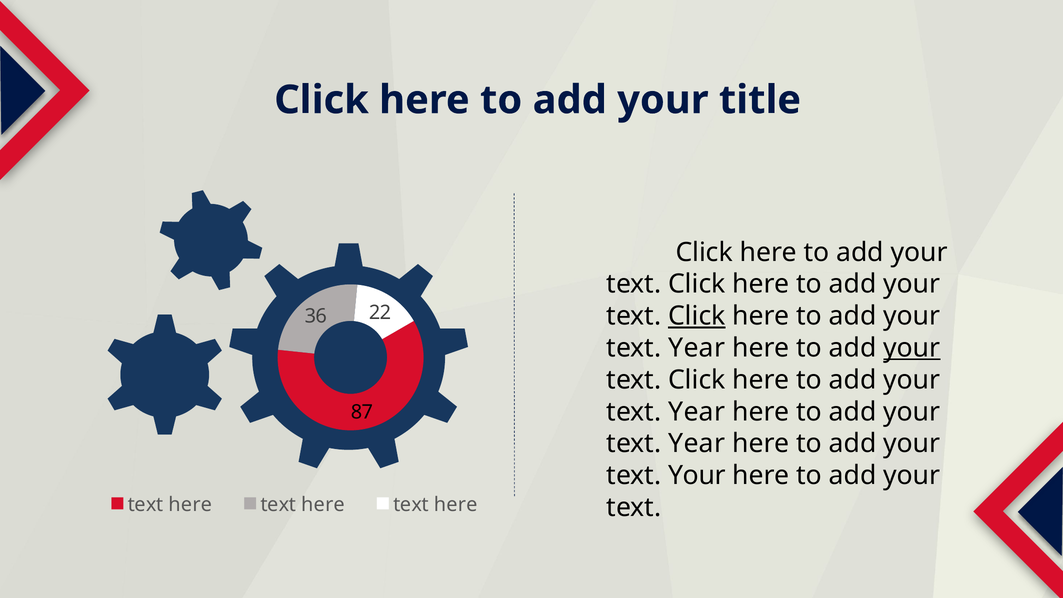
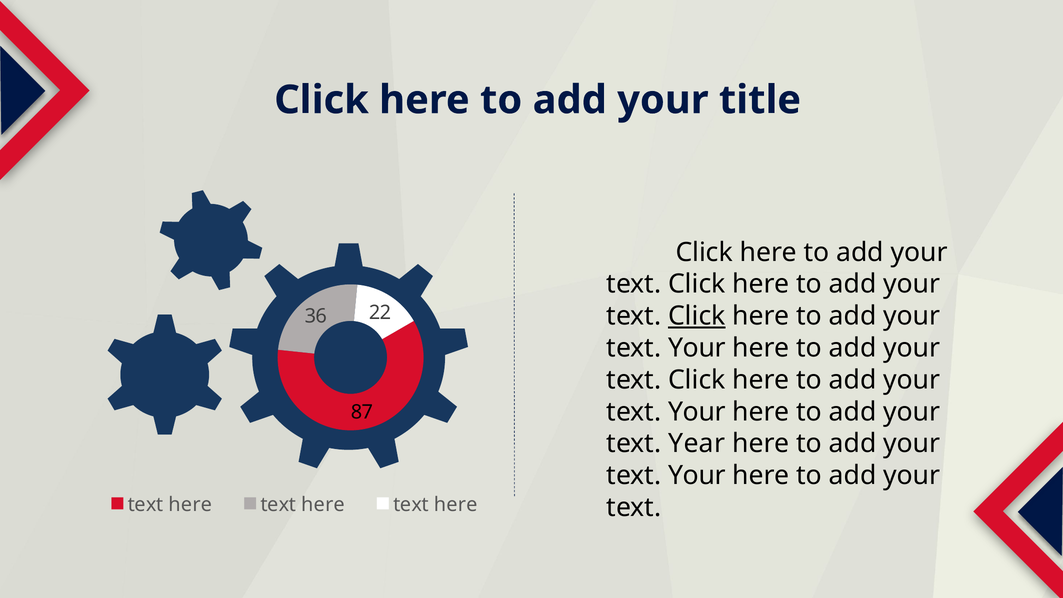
Year at (697, 348): Year -> Your
your at (912, 348) underline: present -> none
Year at (697, 412): Year -> Your
